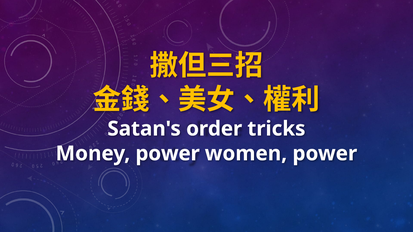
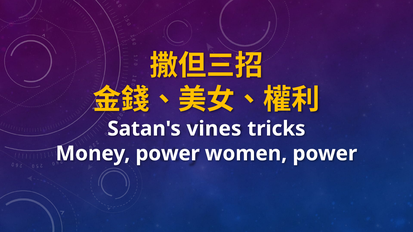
order: order -> vines
